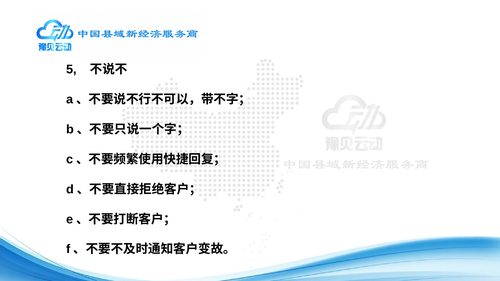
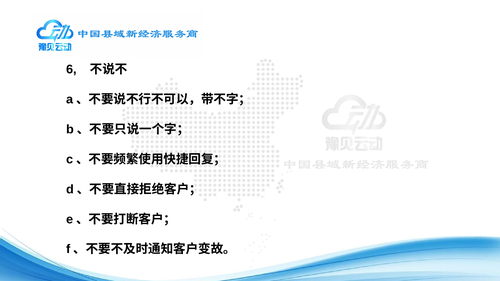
5: 5 -> 6
